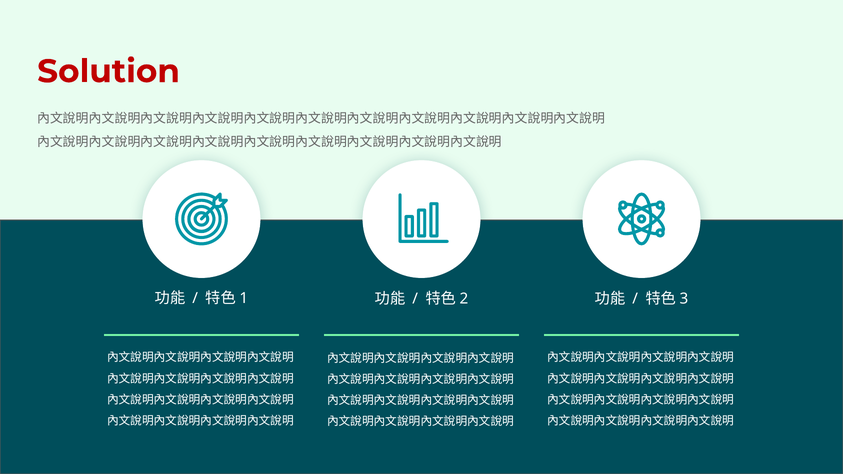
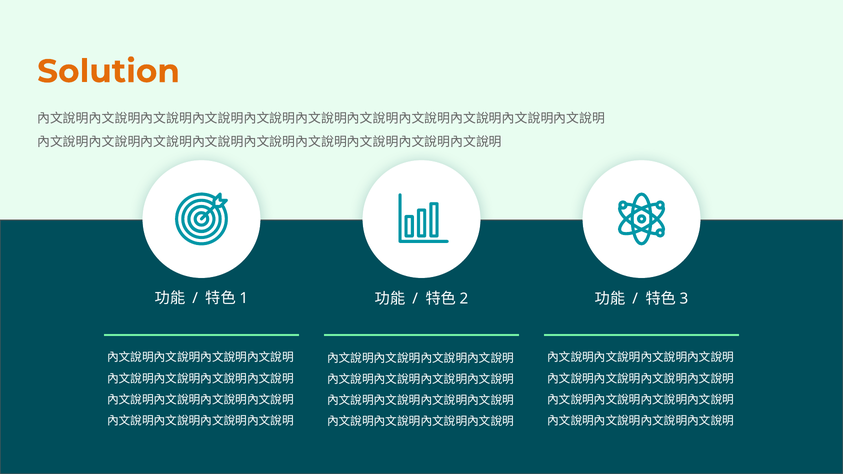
Solution colour: red -> orange
